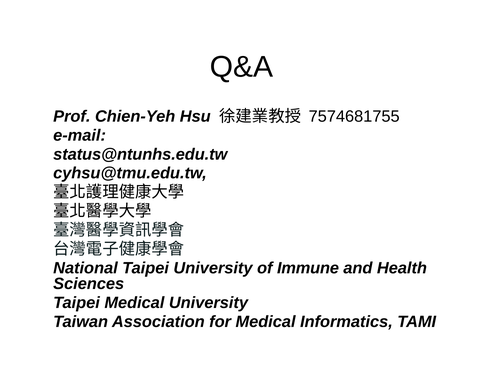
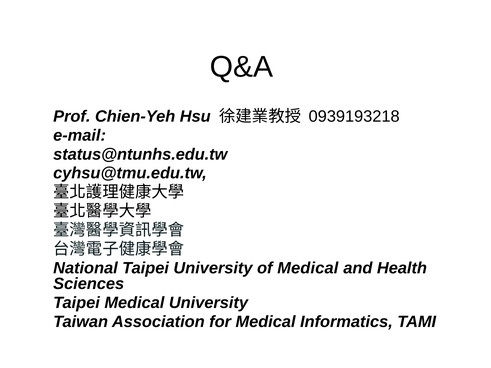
7574681755: 7574681755 -> 0939193218
of Immune: Immune -> Medical
